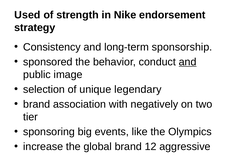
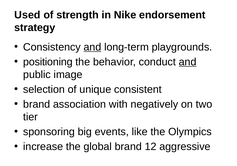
and at (92, 47) underline: none -> present
sponsorship: sponsorship -> playgrounds
sponsored: sponsored -> positioning
legendary: legendary -> consistent
